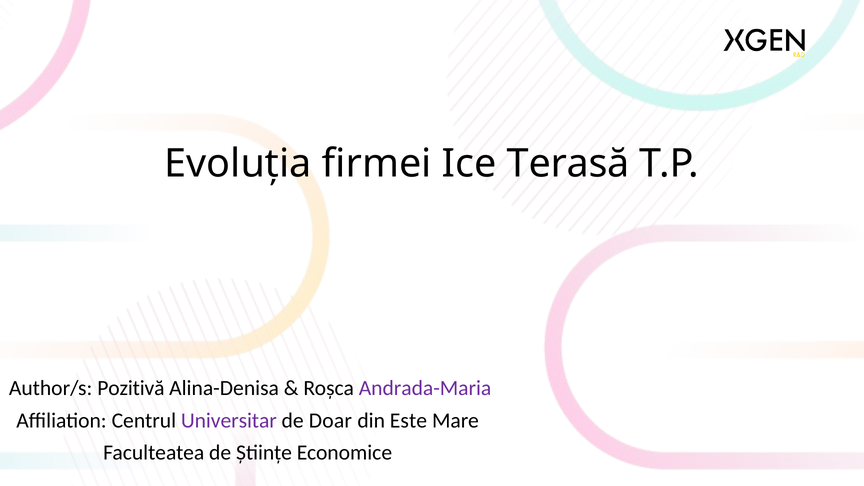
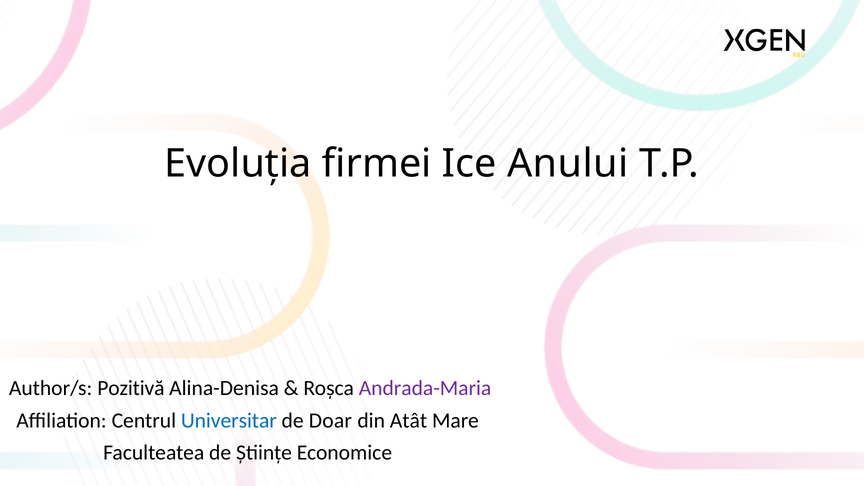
Terasă: Terasă -> Anului
Universitar colour: purple -> blue
Este: Este -> Atât
